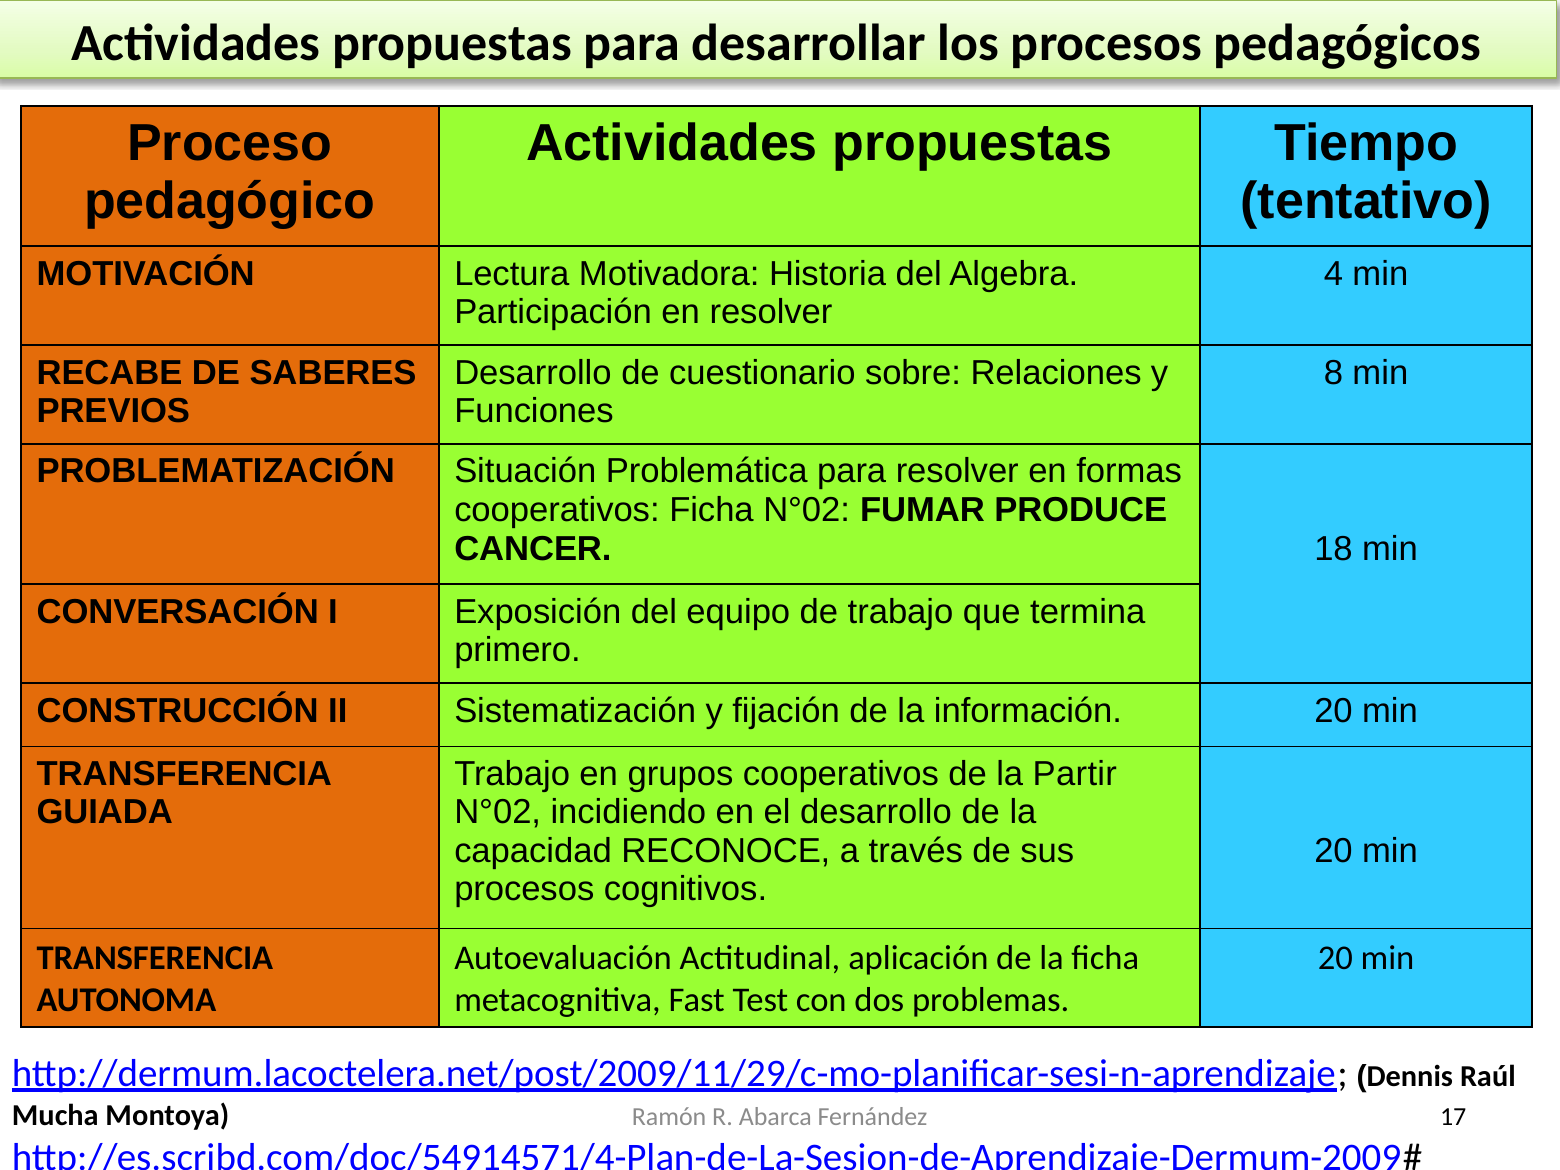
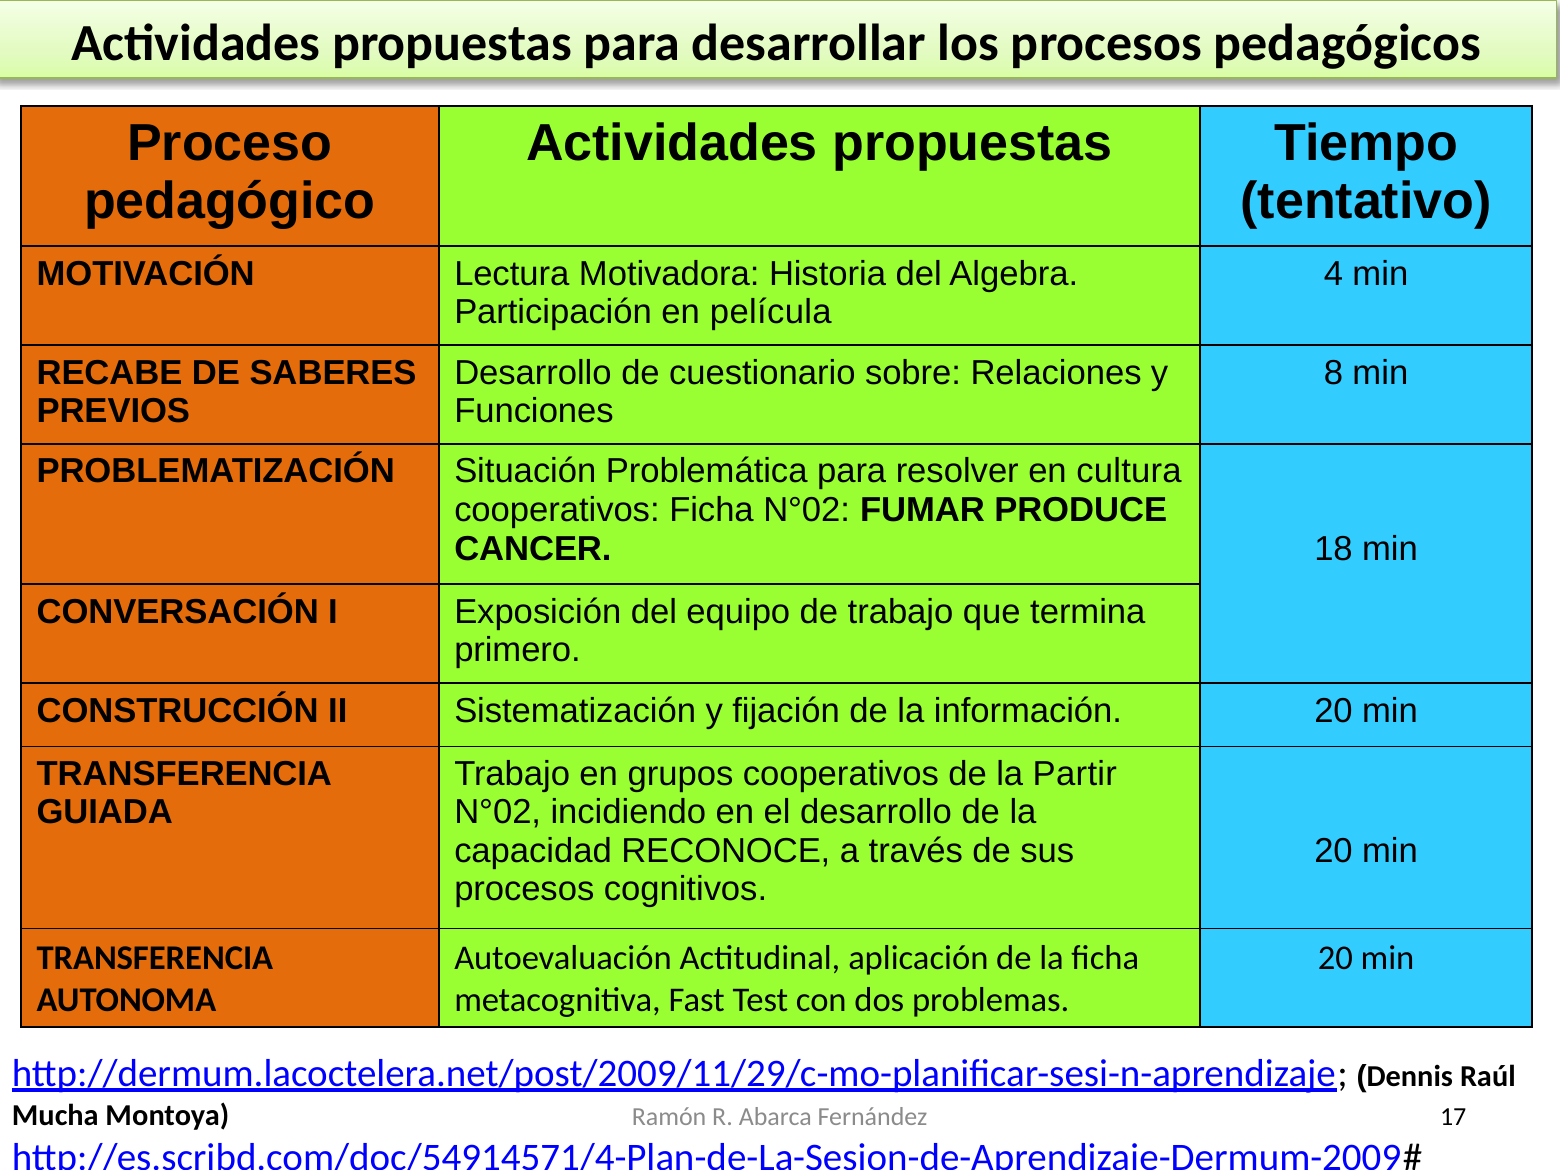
en resolver: resolver -> película
formas: formas -> cultura
